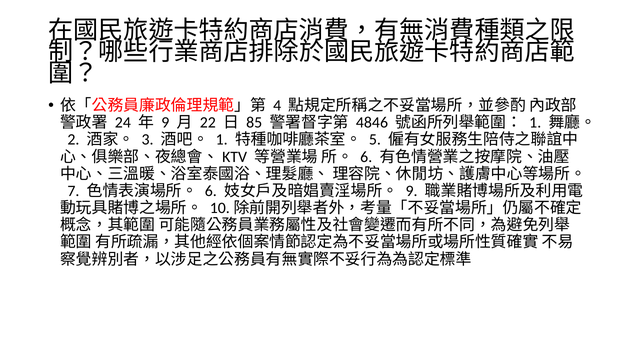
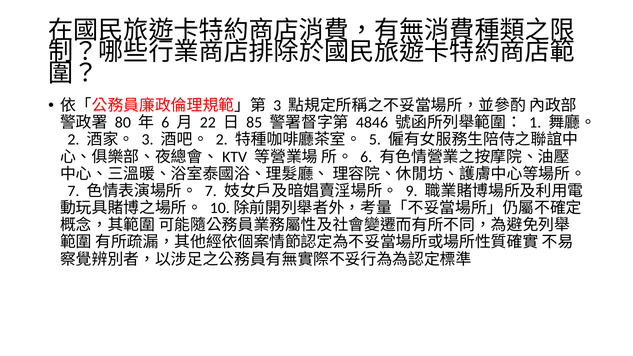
4 at (277, 106): 4 -> 3
24: 24 -> 80
9 at (165, 123): 9 -> 6
1 at (222, 140): 1 -> 2
6 at (211, 191): 6 -> 7
